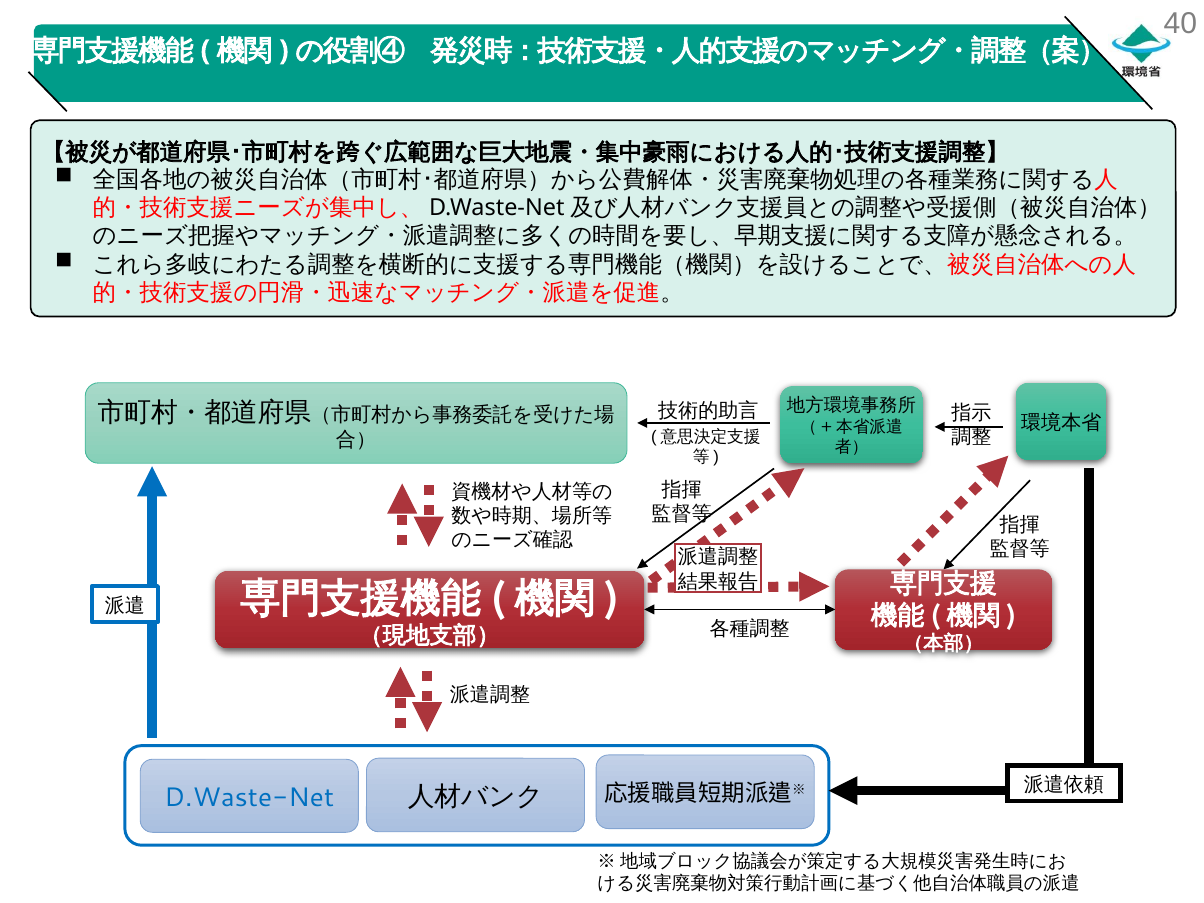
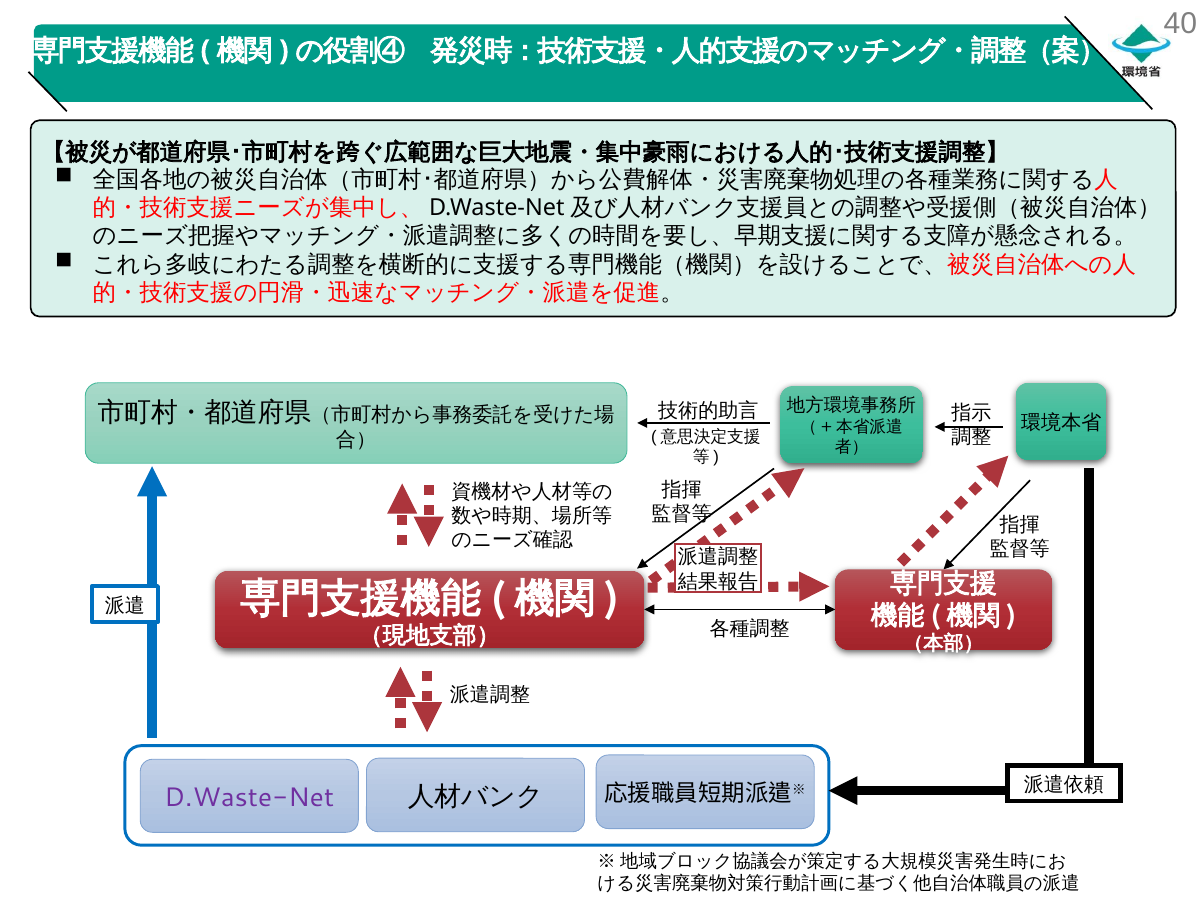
D.Waste-Net colour: blue -> purple
